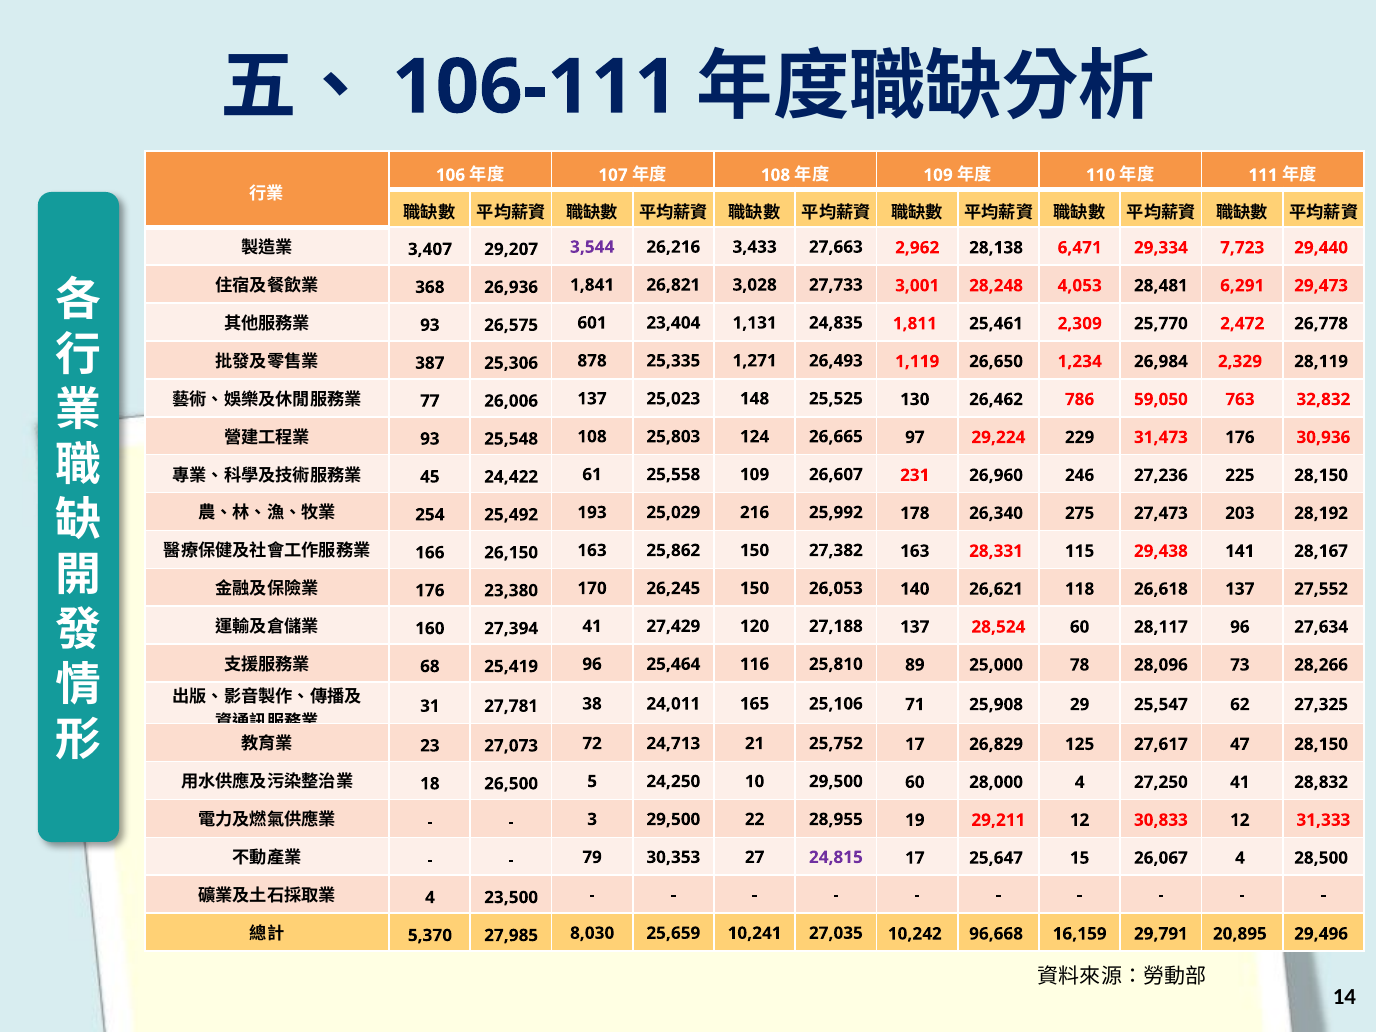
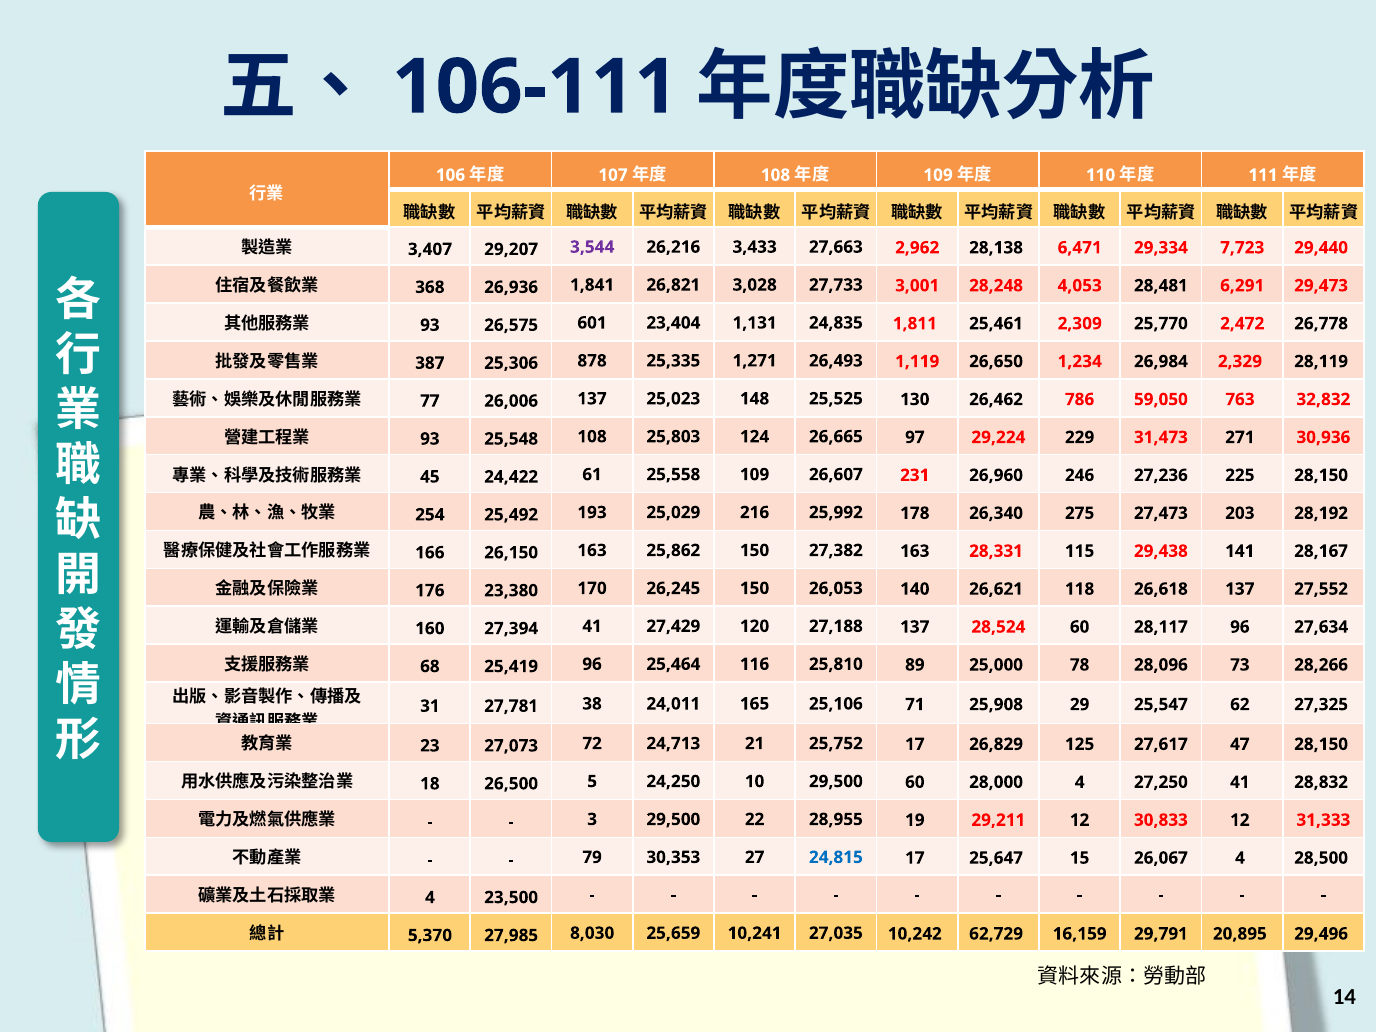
31,473 176: 176 -> 271
24,815 colour: purple -> blue
96,668: 96,668 -> 62,729
